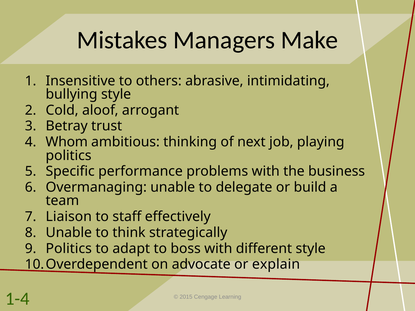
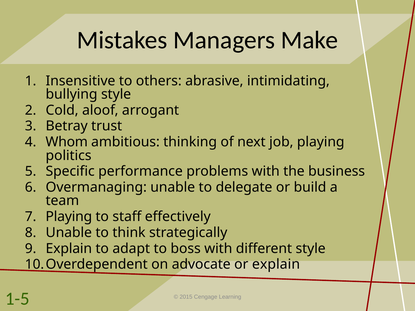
Liaison at (69, 217): Liaison -> Playing
Politics at (69, 249): Politics -> Explain
1-4: 1-4 -> 1-5
